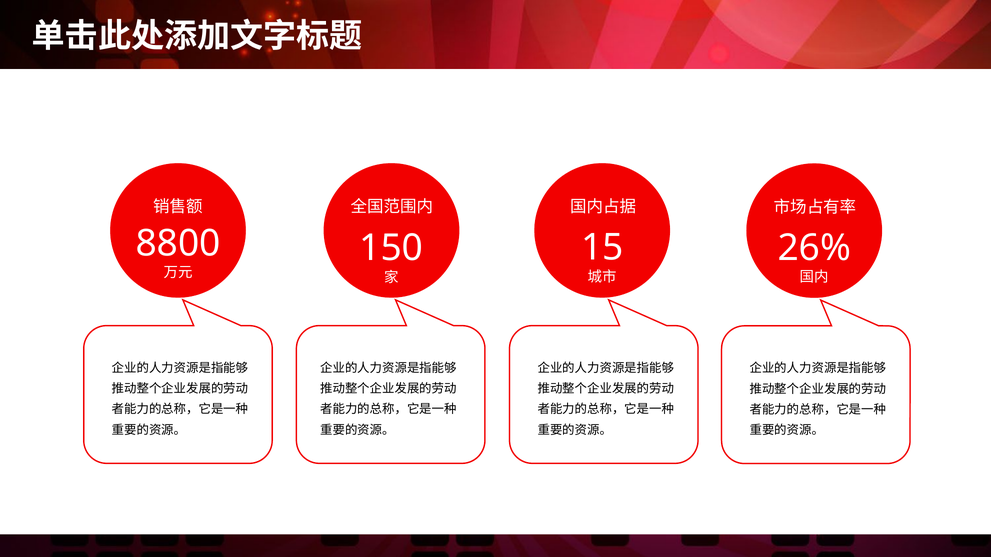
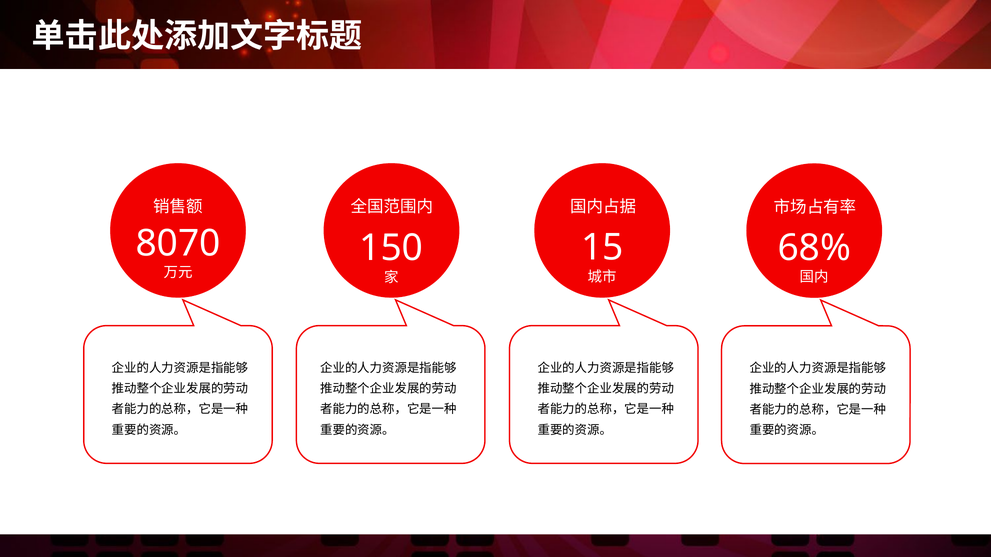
8800: 8800 -> 8070
26%: 26% -> 68%
